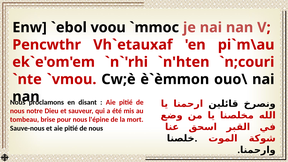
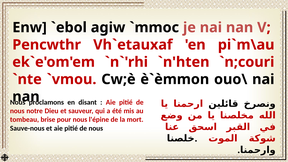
voou: voou -> agiw
